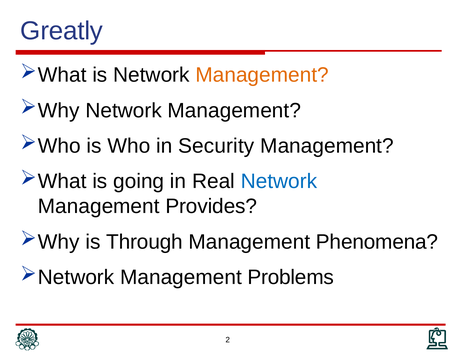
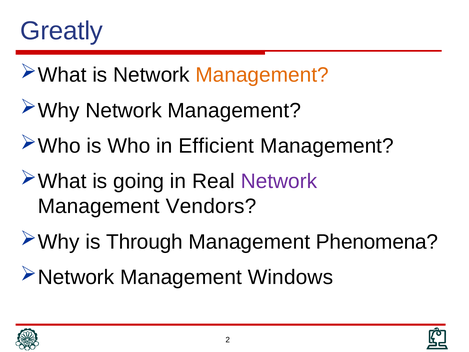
Security: Security -> Efficient
Network at (279, 181) colour: blue -> purple
Provides: Provides -> Vendors
Problems: Problems -> Windows
